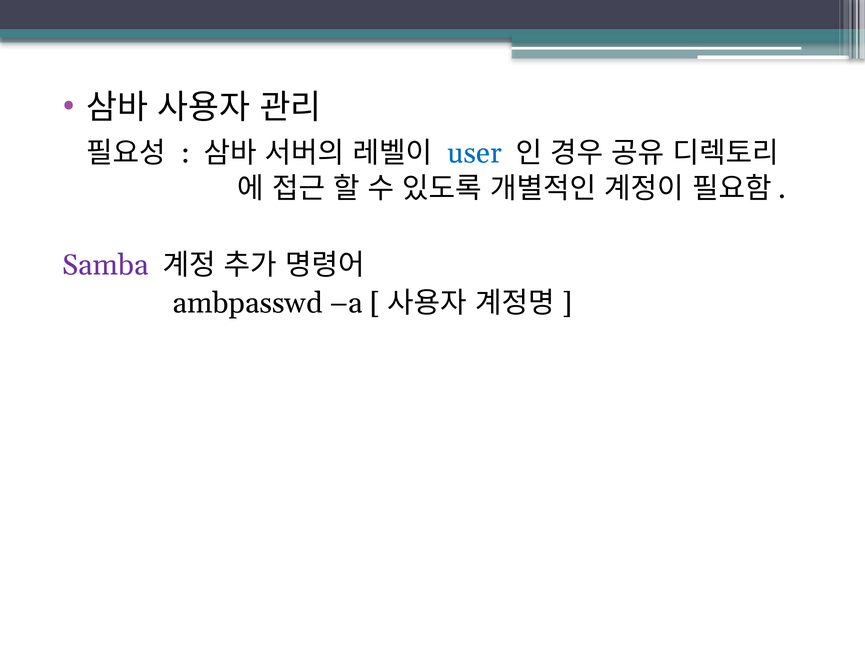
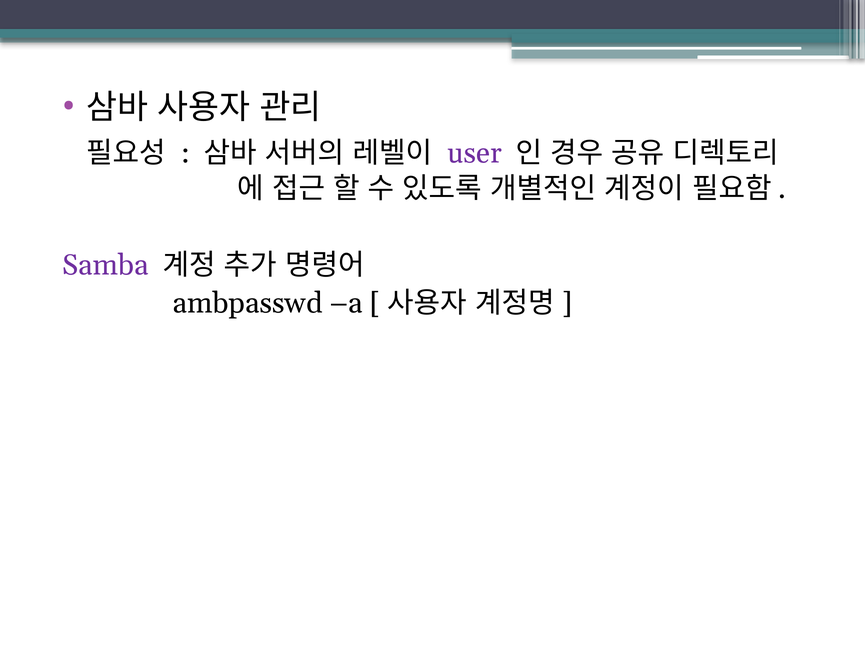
user colour: blue -> purple
